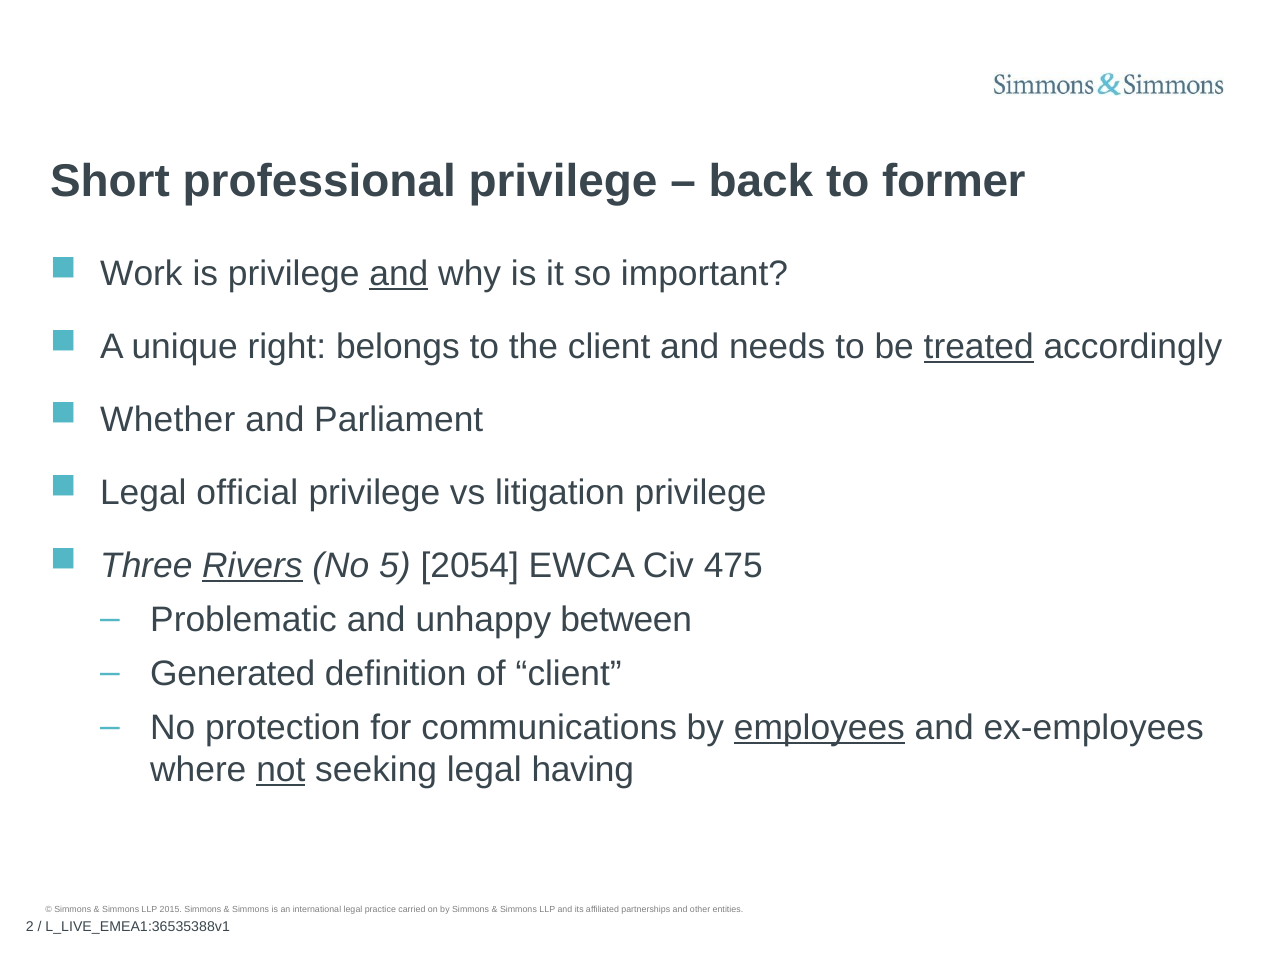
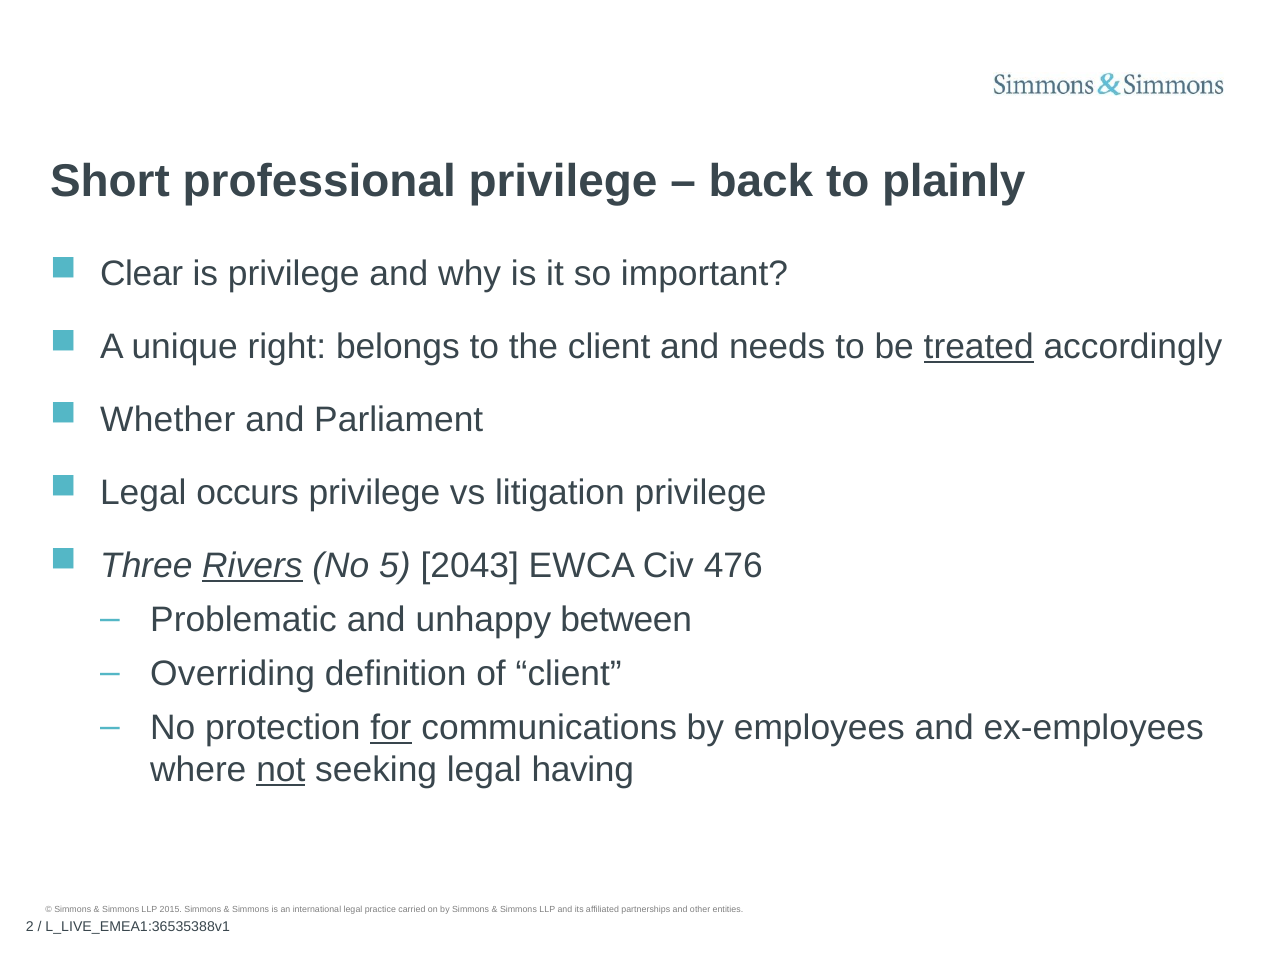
former: former -> plainly
Work: Work -> Clear
and at (399, 274) underline: present -> none
official: official -> occurs
2054: 2054 -> 2043
475: 475 -> 476
Generated: Generated -> Overriding
for underline: none -> present
employees underline: present -> none
